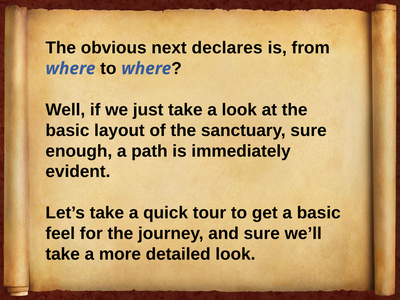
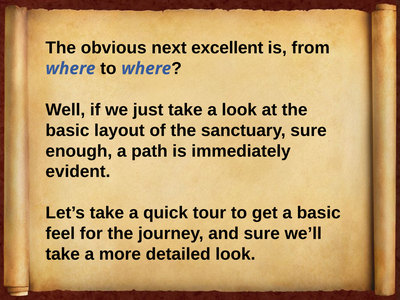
declares: declares -> excellent
